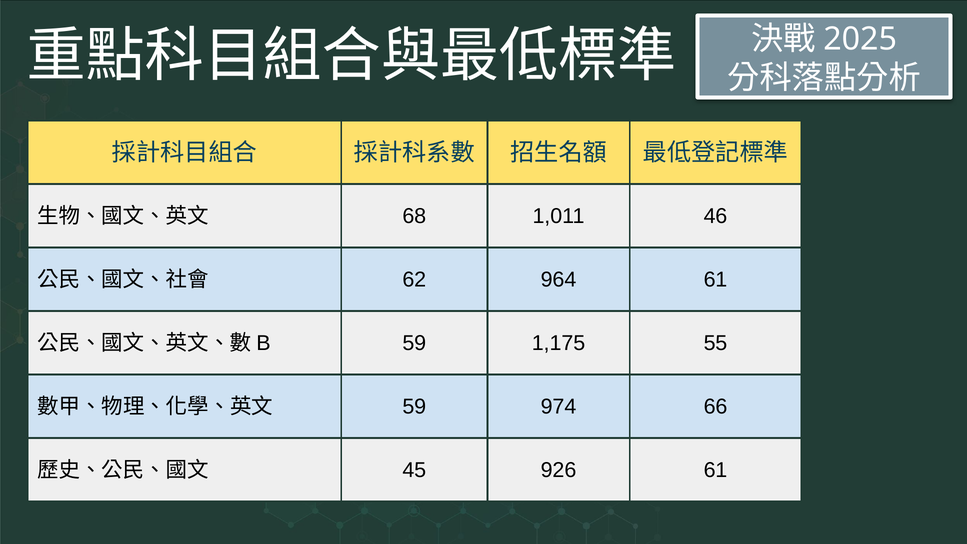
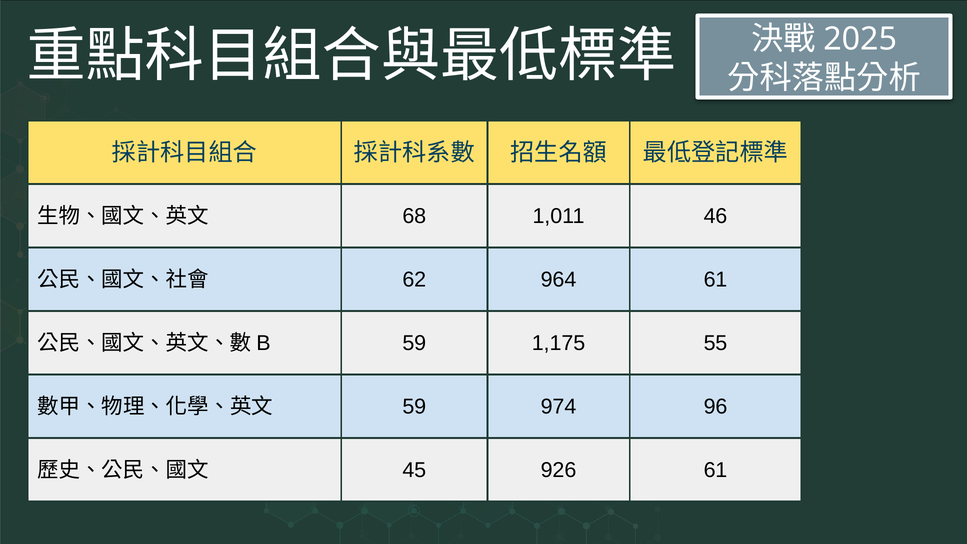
66: 66 -> 96
